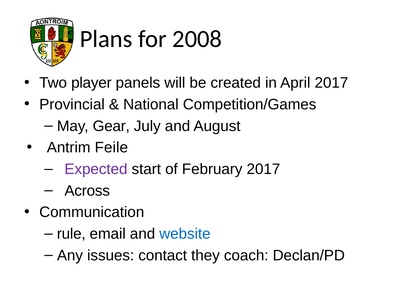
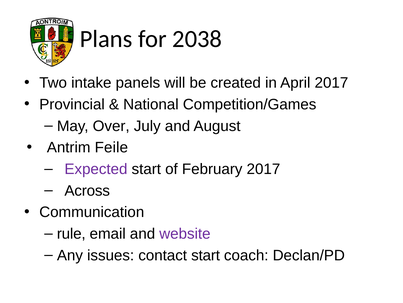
2008: 2008 -> 2038
player: player -> intake
Gear: Gear -> Over
website colour: blue -> purple
contact they: they -> start
